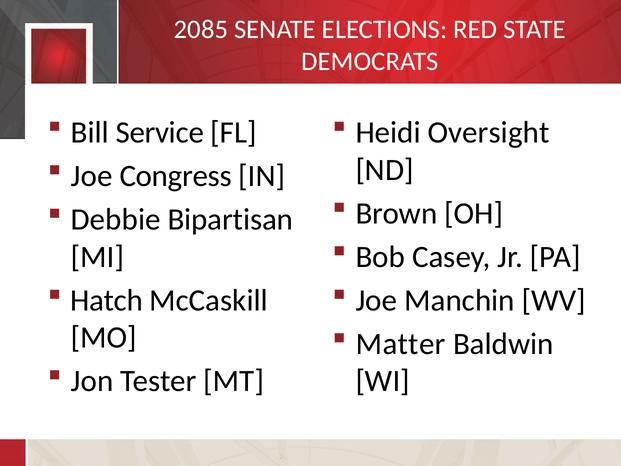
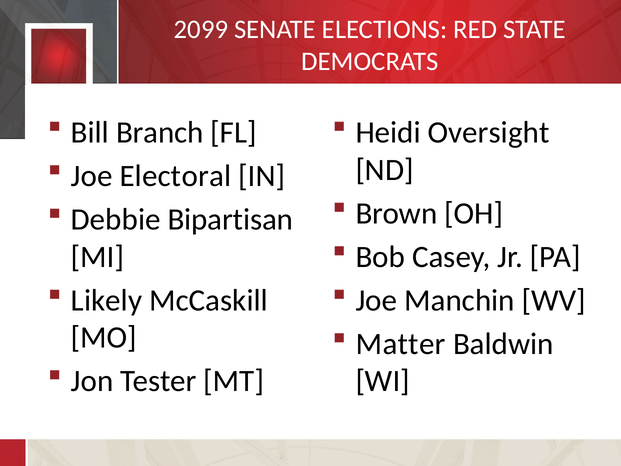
2085: 2085 -> 2099
Service: Service -> Branch
Congress: Congress -> Electoral
Hatch: Hatch -> Likely
